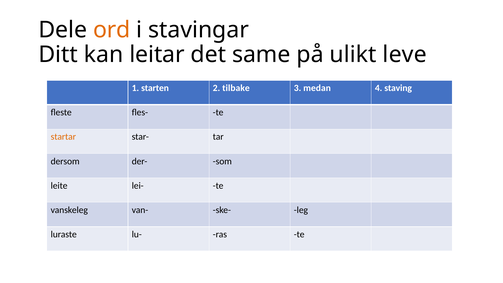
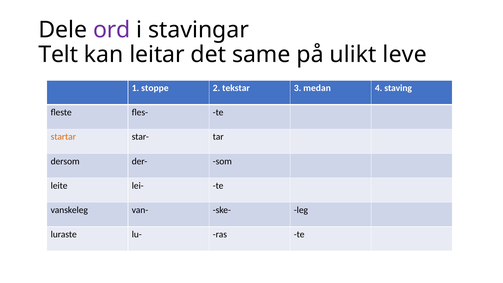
ord colour: orange -> purple
Ditt: Ditt -> Telt
starten: starten -> stoppe
tilbake: tilbake -> tekstar
